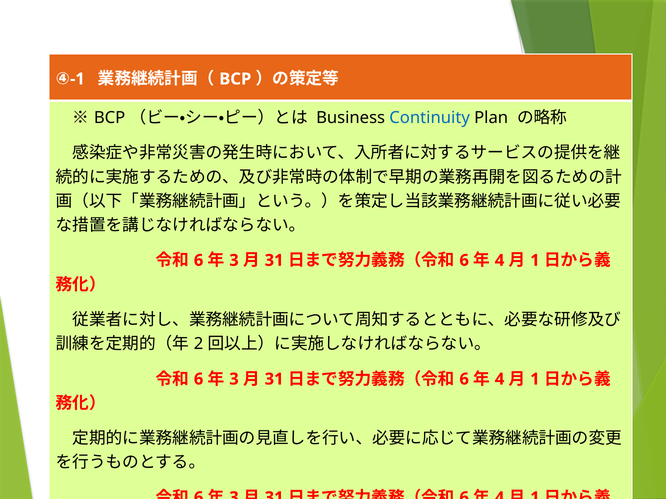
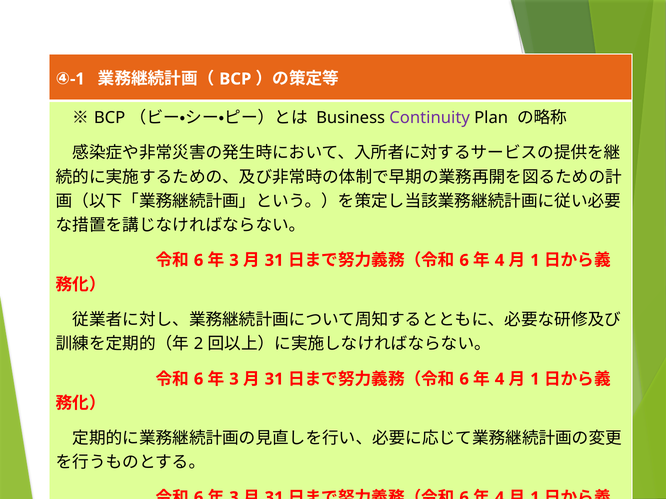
Continuity colour: blue -> purple
